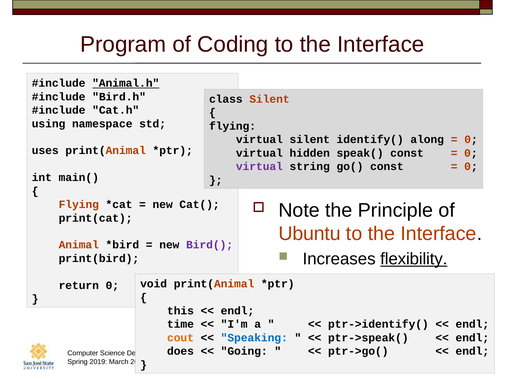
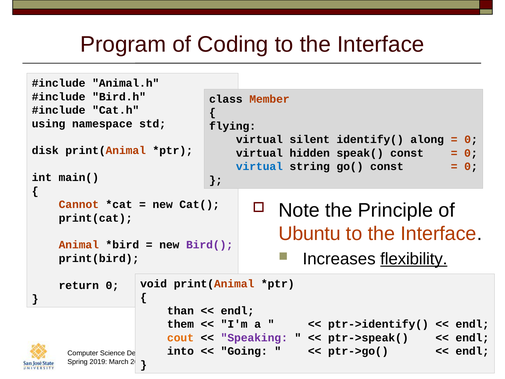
Animal.h underline: present -> none
class Silent: Silent -> Member
uses: uses -> disk
virtual at (259, 166) colour: purple -> blue
Flying at (79, 204): Flying -> Cannot
this: this -> than
time: time -> them
Speaking colour: blue -> purple
does: does -> into
